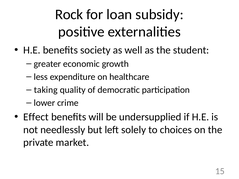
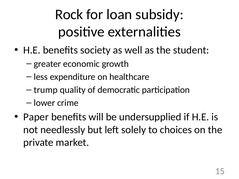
taking: taking -> trump
Effect: Effect -> Paper
